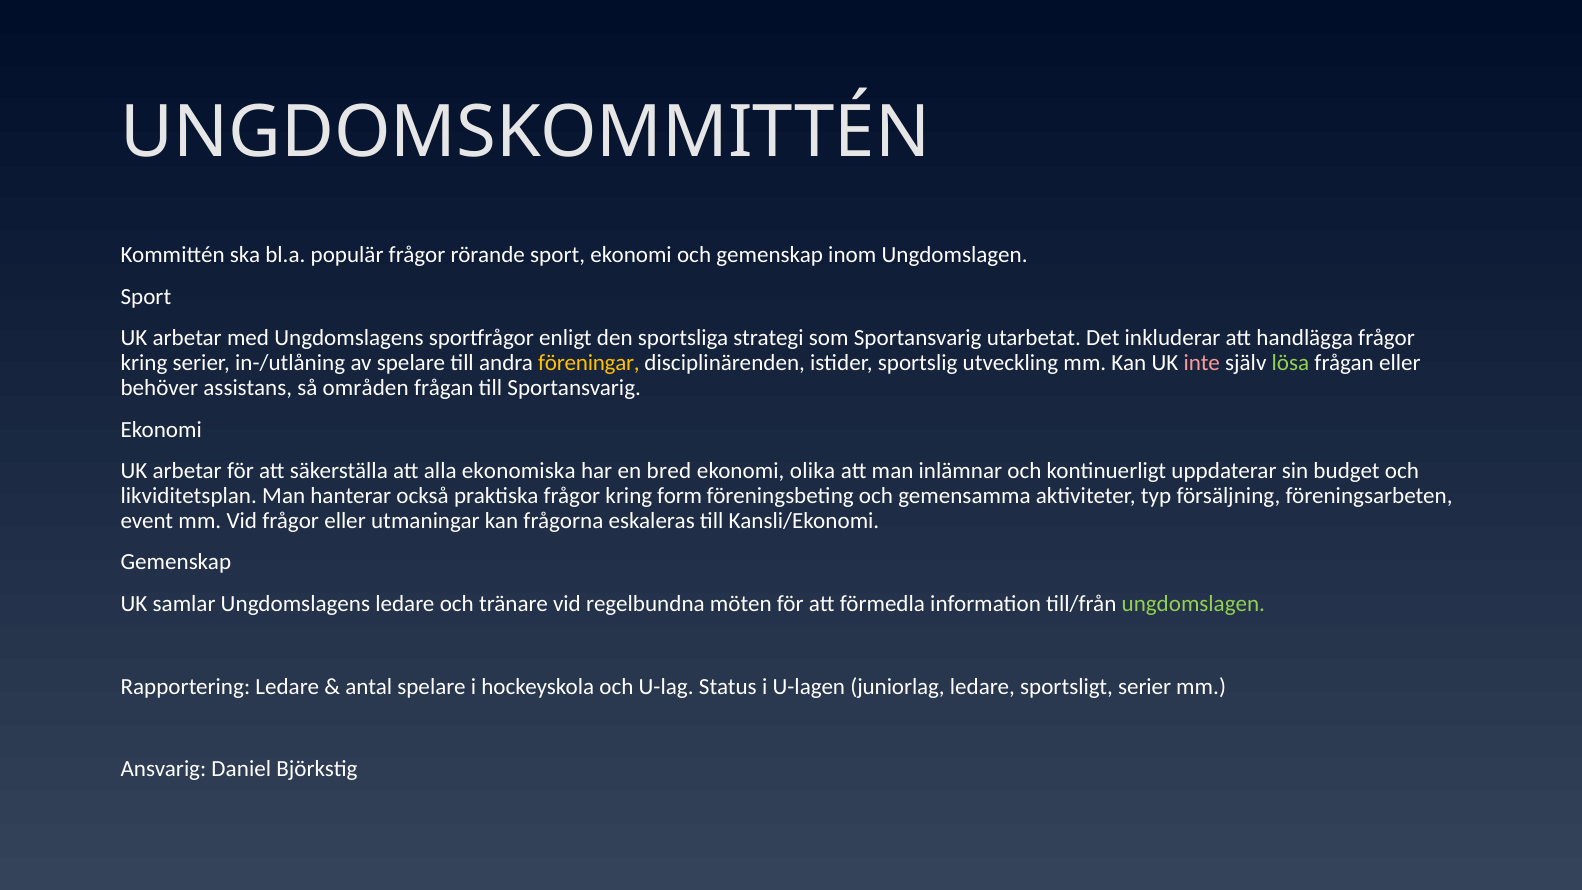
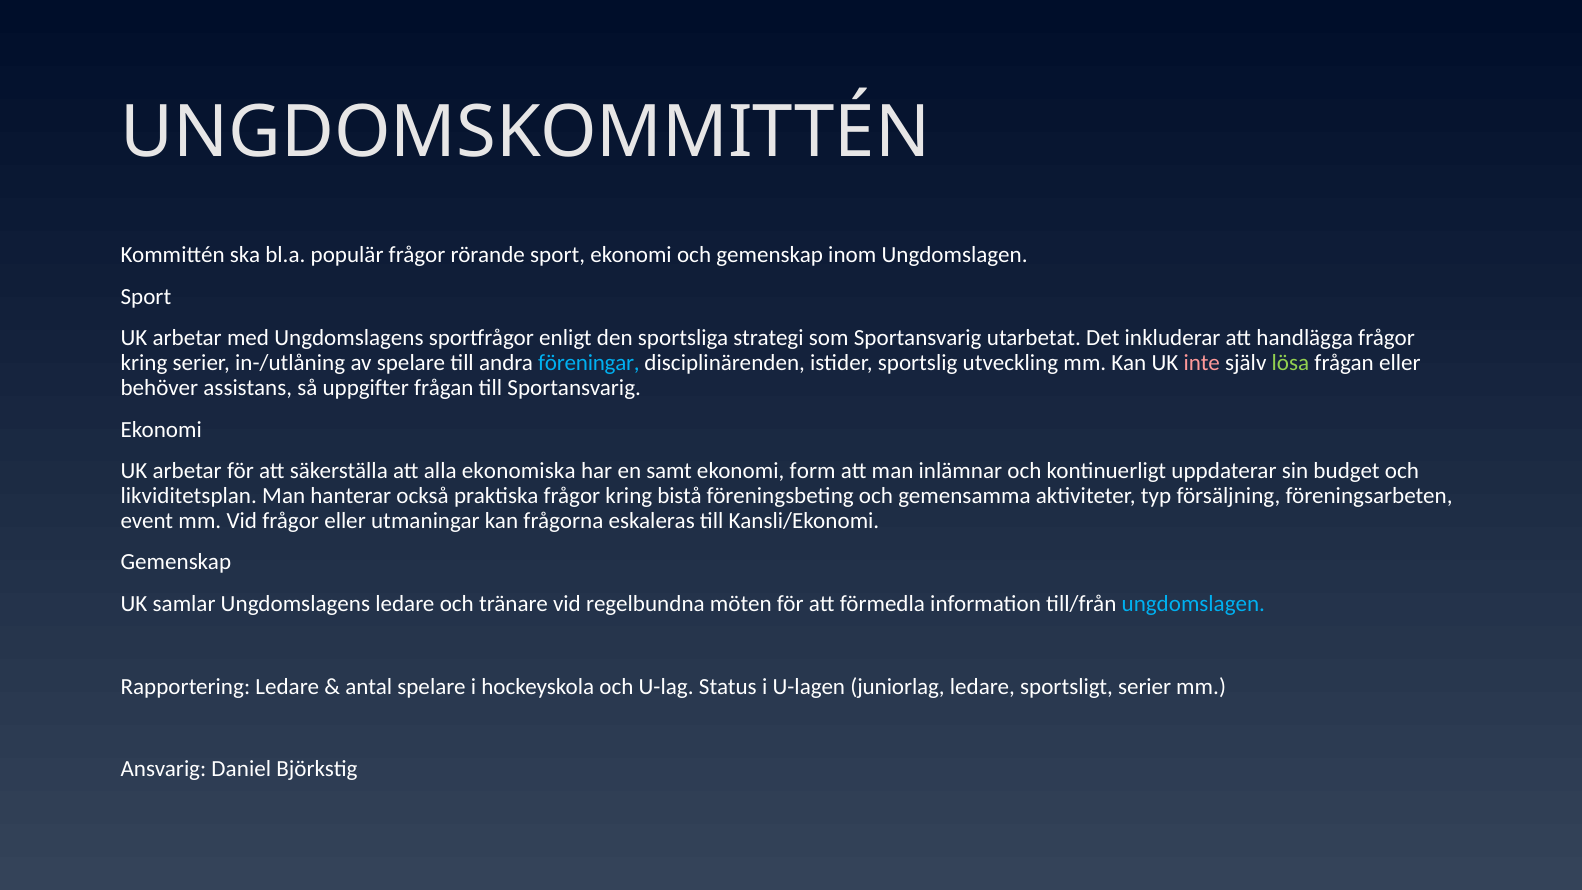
föreningar colour: yellow -> light blue
områden: områden -> uppgifter
bred: bred -> samt
olika: olika -> form
form: form -> bistå
ungdomslagen at (1193, 604) colour: light green -> light blue
